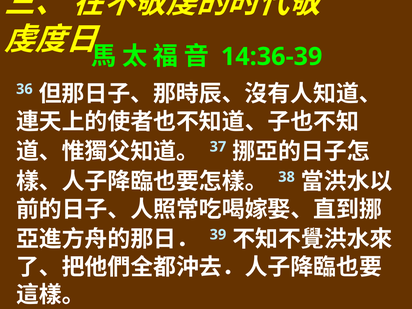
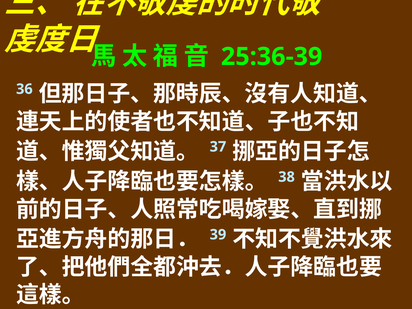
14:36-39: 14:36-39 -> 25:36-39
